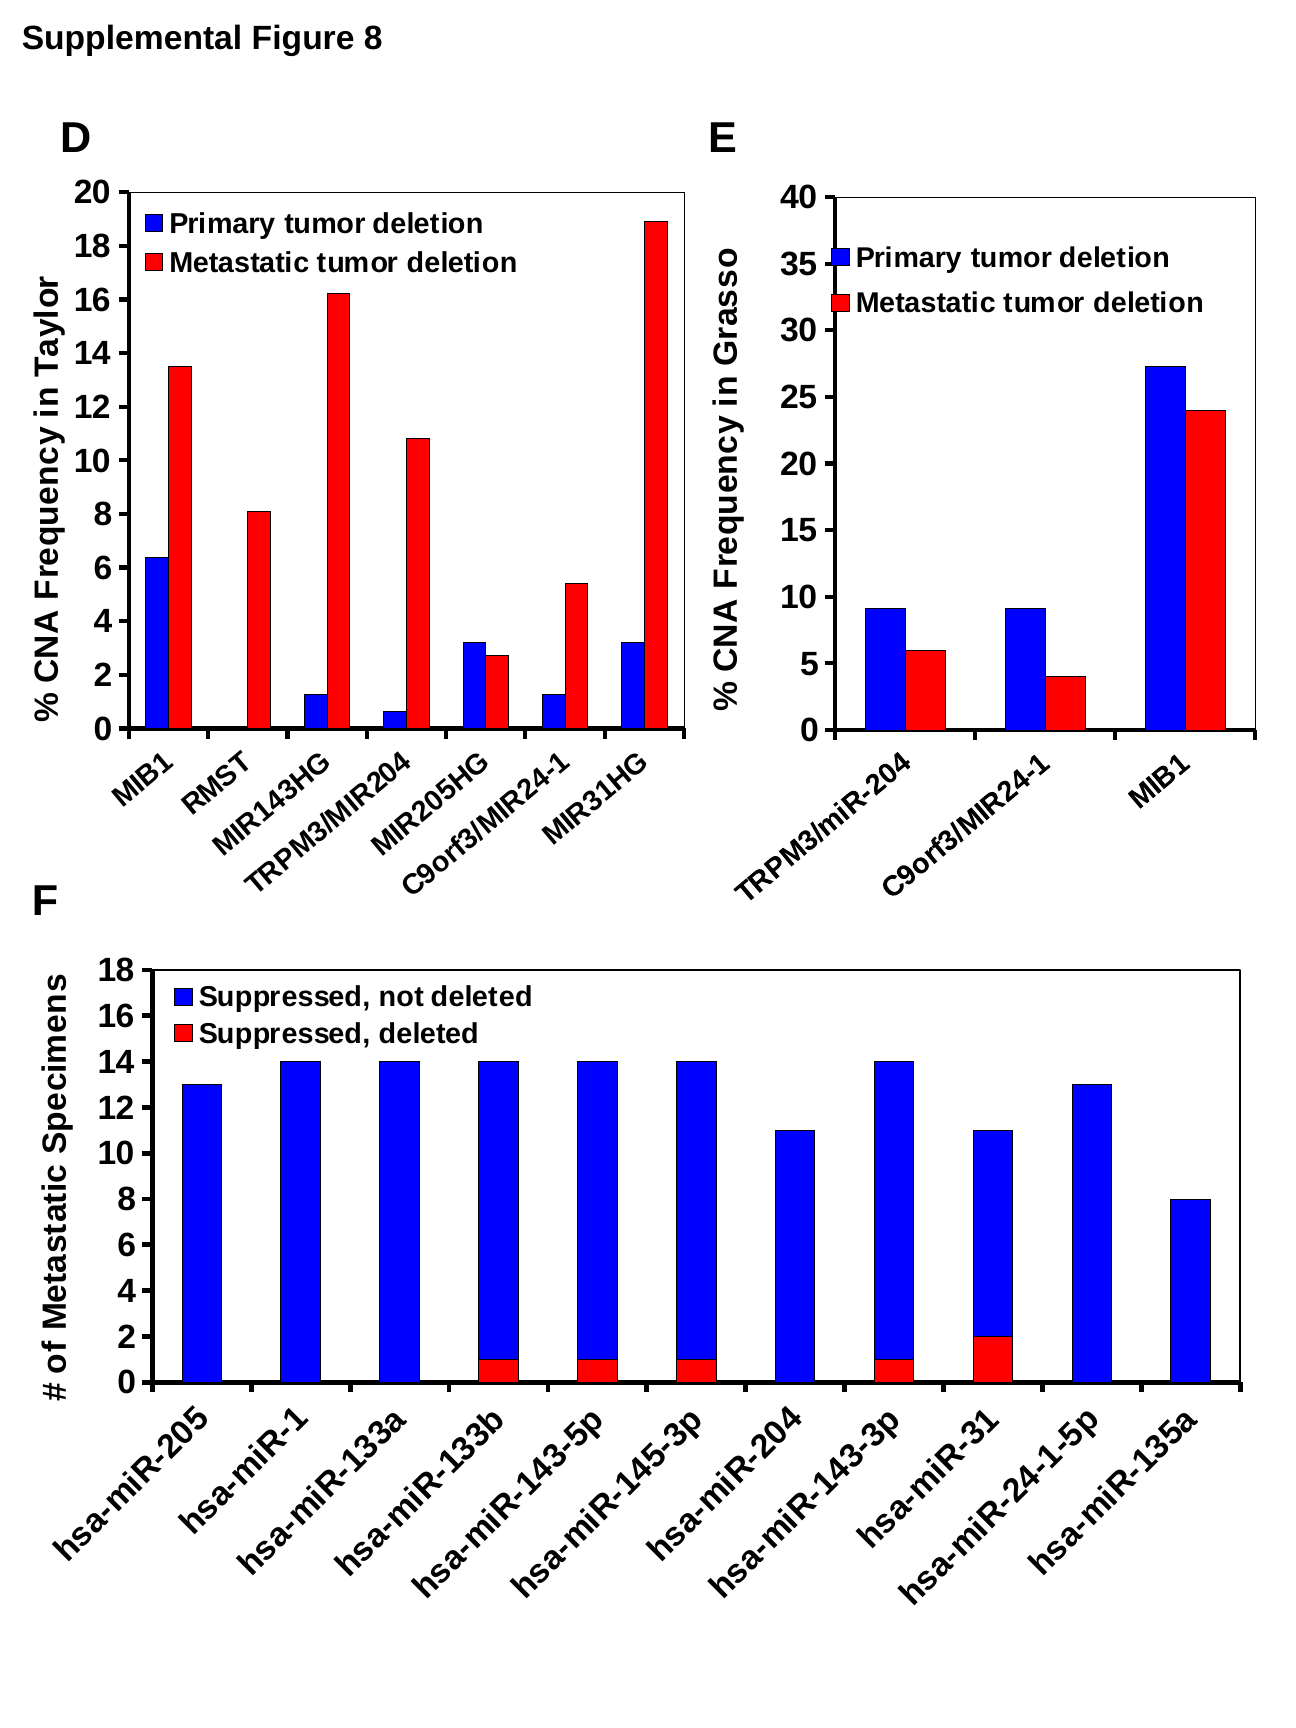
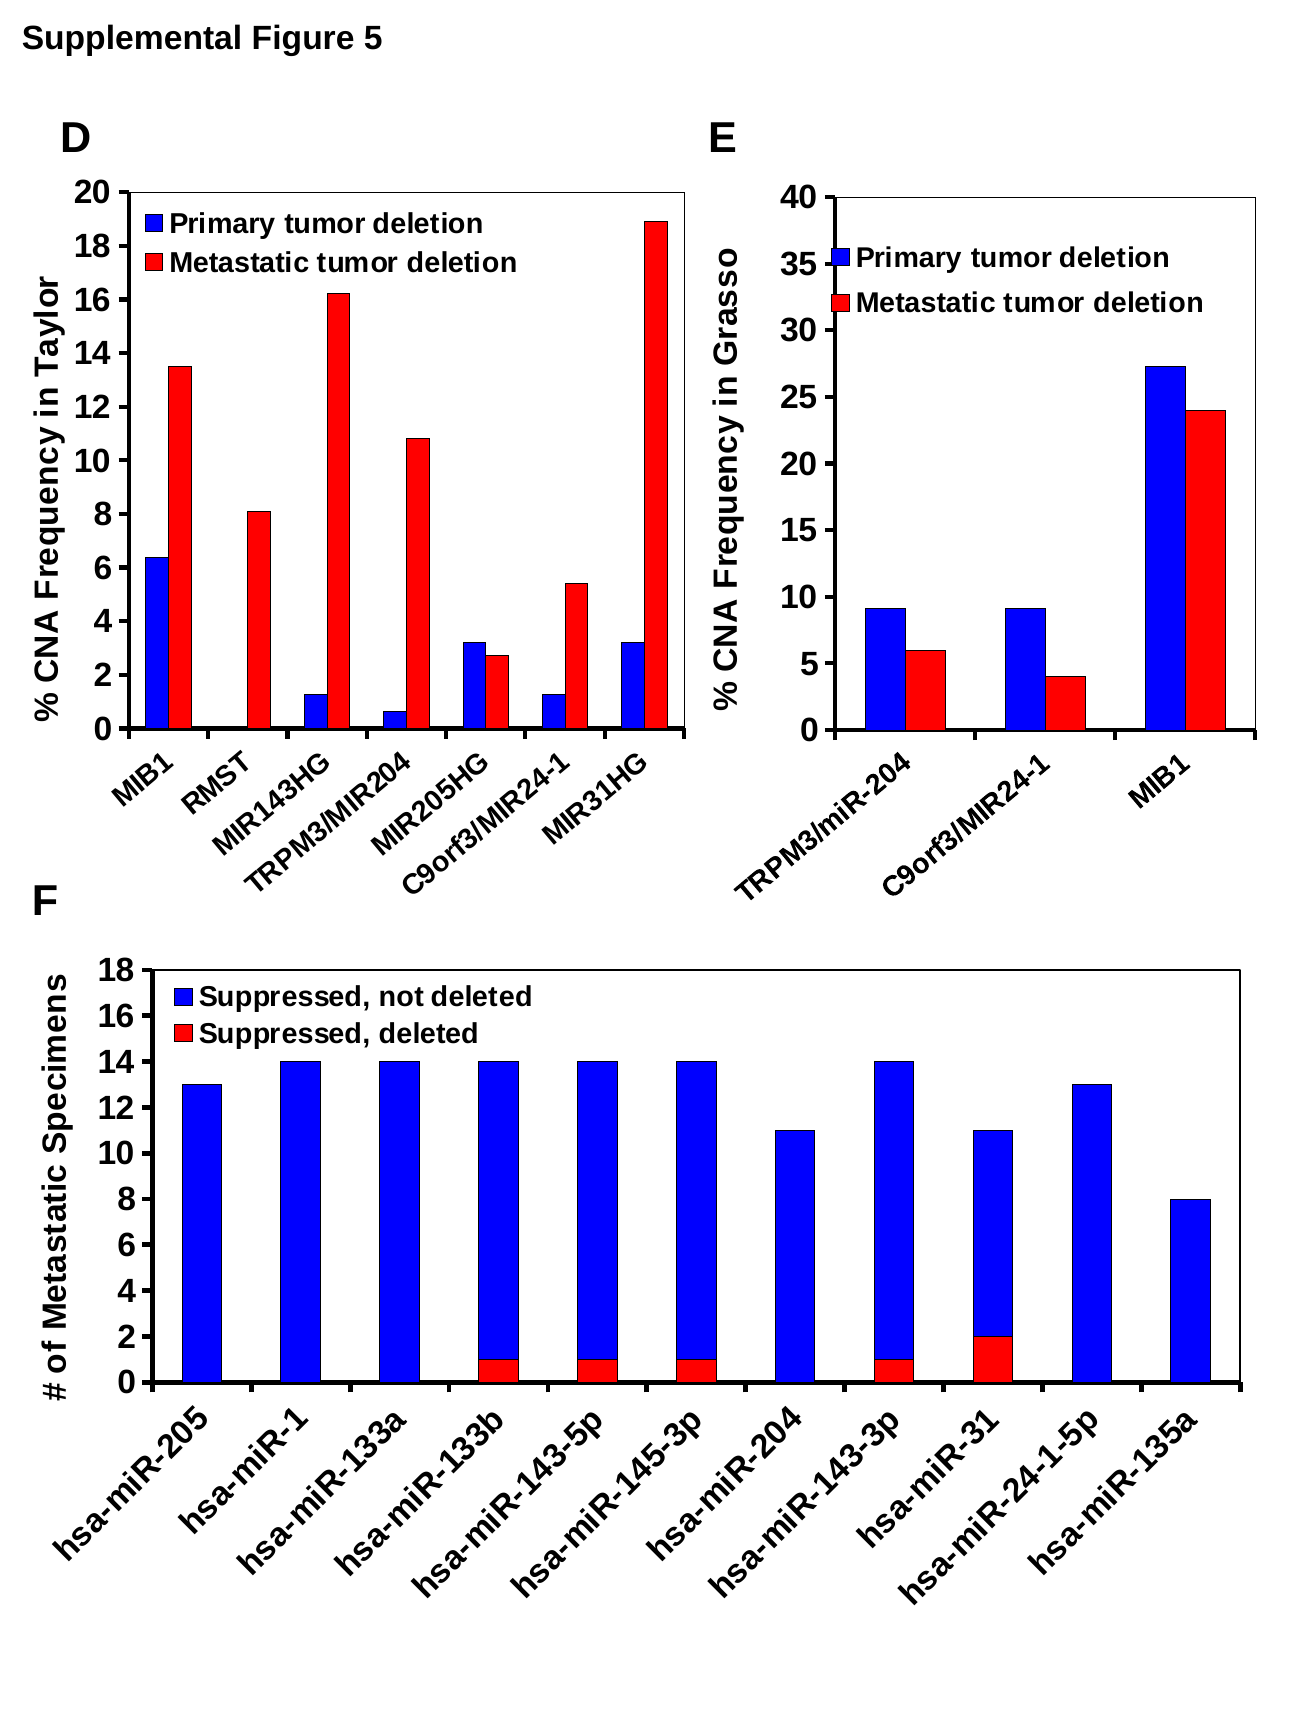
Figure 8: 8 -> 5
